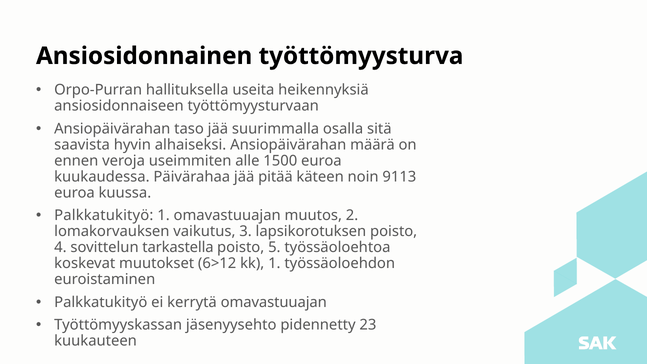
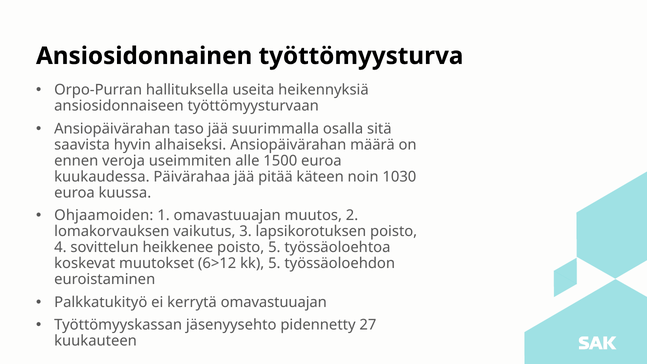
9113: 9113 -> 1030
Palkkatukityö at (104, 215): Palkkatukityö -> Ohjaamoiden
tarkastella: tarkastella -> heikkenee
kk 1: 1 -> 5
23: 23 -> 27
